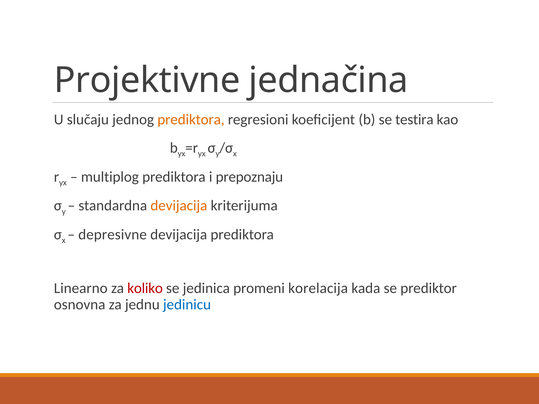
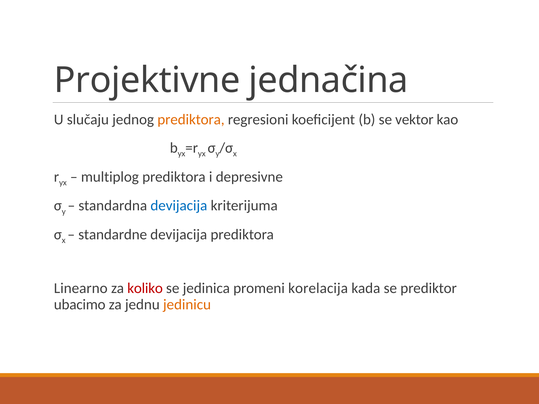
testira: testira -> vektor
prepoznaju: prepoznaju -> depresivne
devijacija at (179, 206) colour: orange -> blue
depresivne: depresivne -> standardne
osnovna: osnovna -> ubacimo
jedinicu colour: blue -> orange
